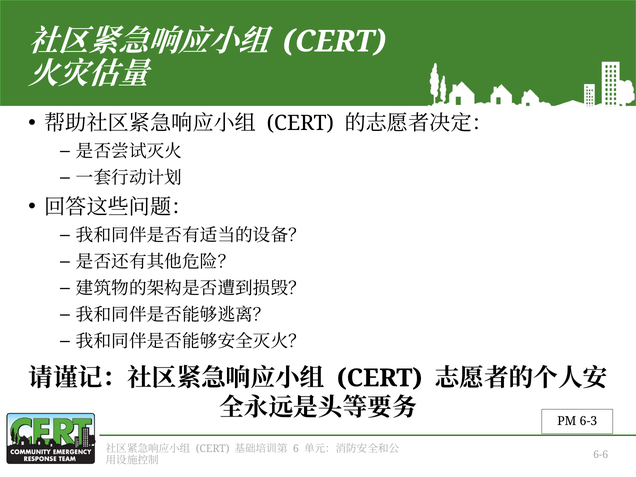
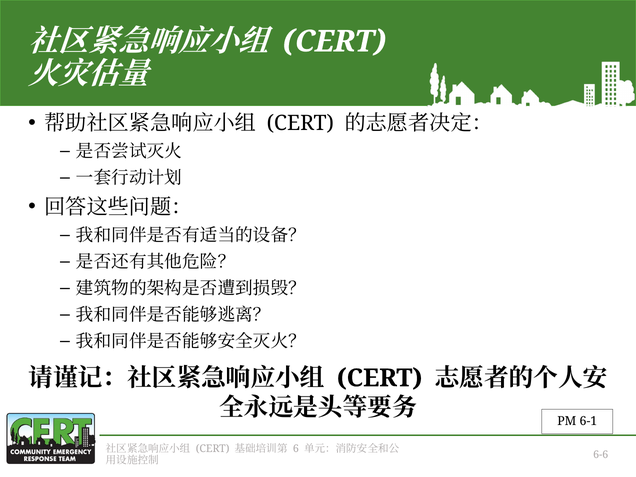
6-3: 6-3 -> 6-1
